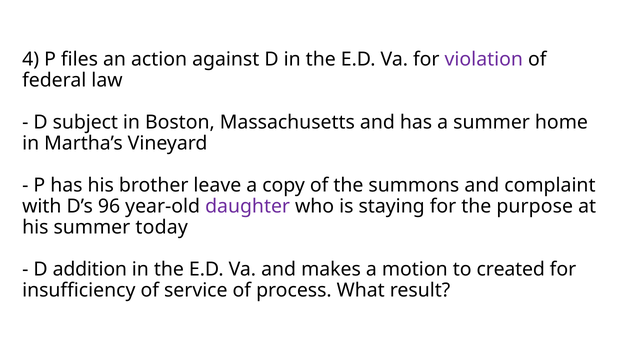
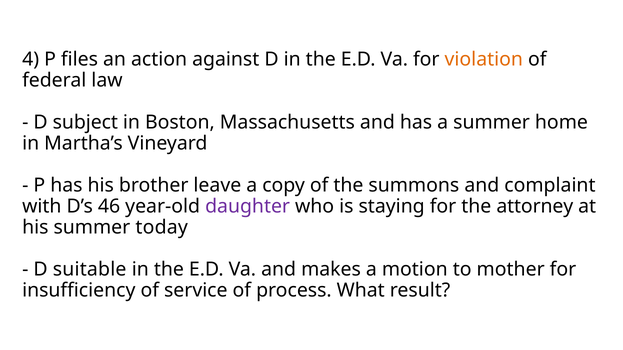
violation colour: purple -> orange
96: 96 -> 46
purpose: purpose -> attorney
addition: addition -> suitable
created: created -> mother
